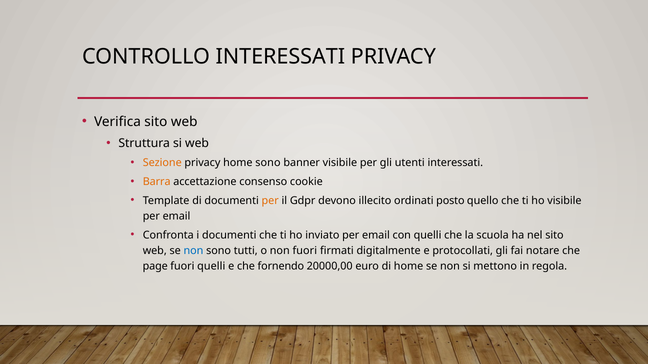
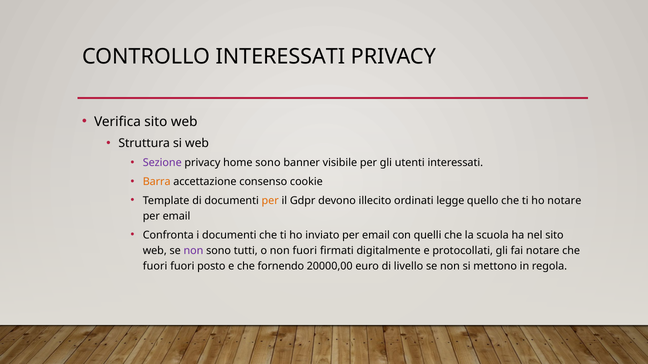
Sezione colour: orange -> purple
posto: posto -> legge
ho visibile: visibile -> notare
non at (193, 251) colour: blue -> purple
page at (155, 266): page -> fuori
fuori quelli: quelli -> posto
di home: home -> livello
